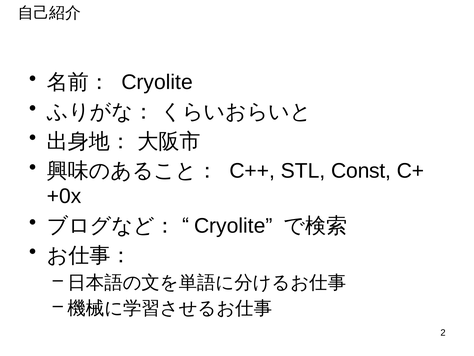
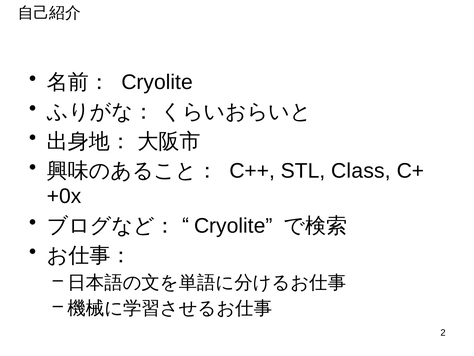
Const: Const -> Class
